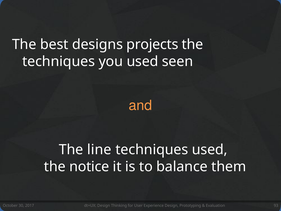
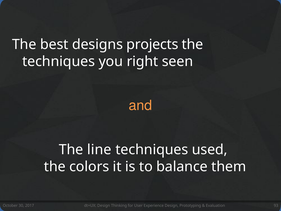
you used: used -> right
notice: notice -> colors
